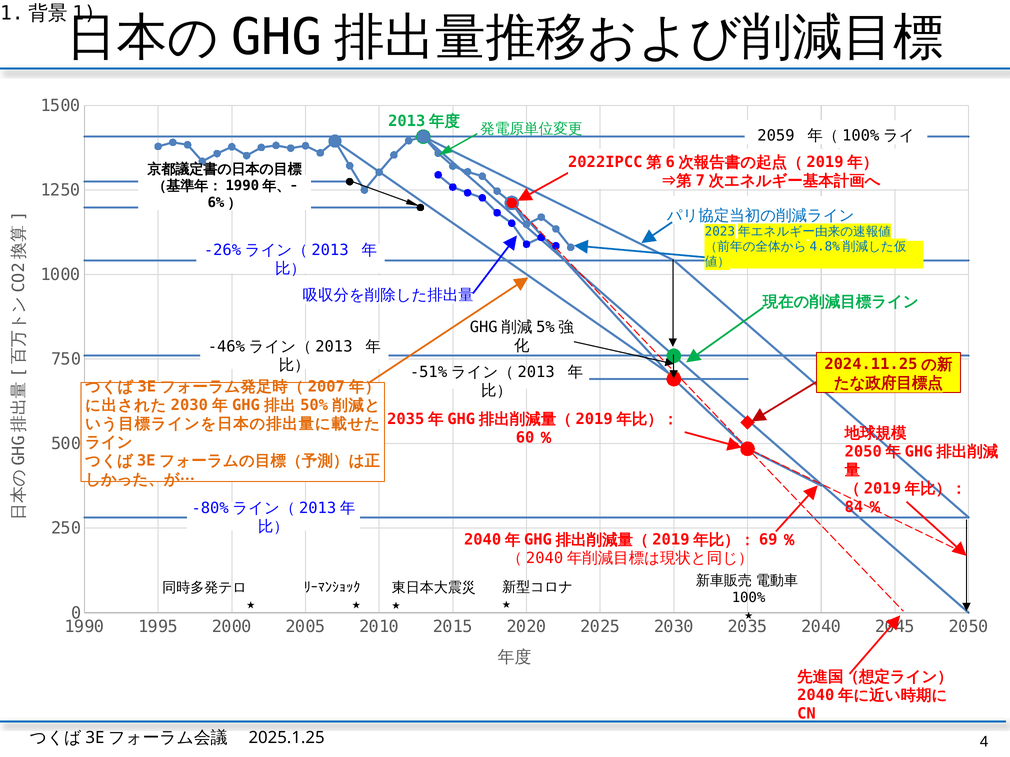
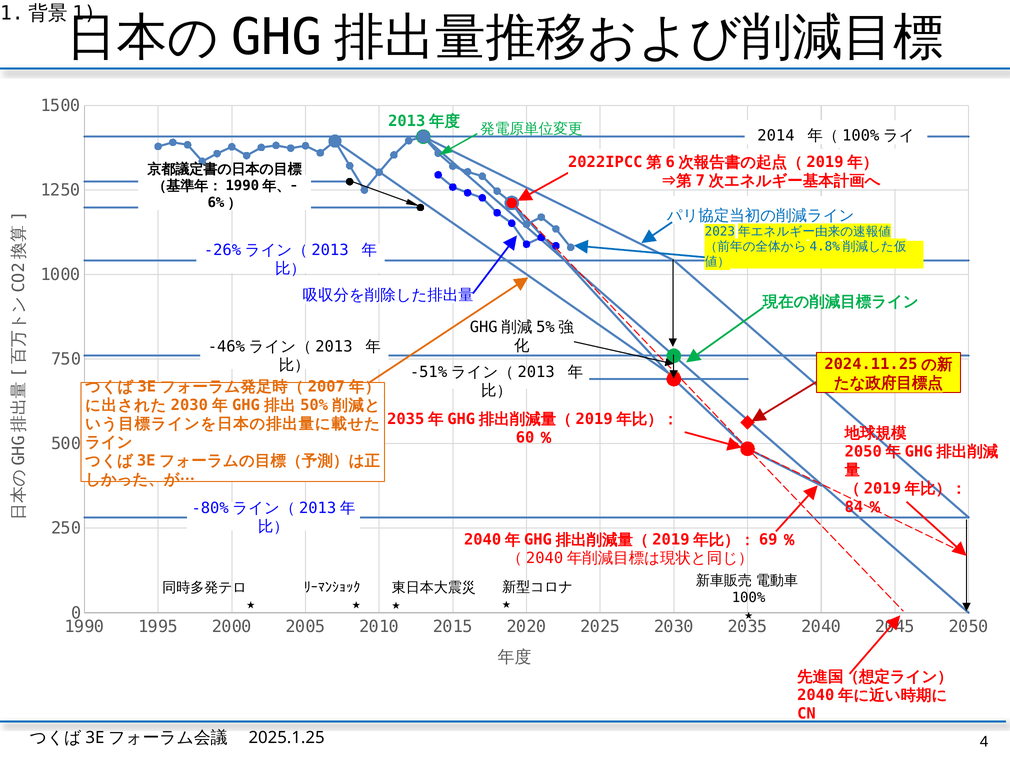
2059: 2059 -> 2014
